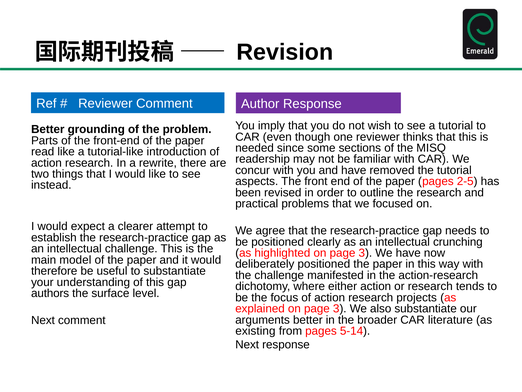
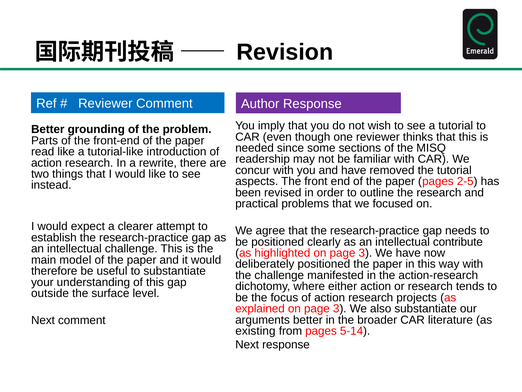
crunching: crunching -> contribute
authors: authors -> outside
